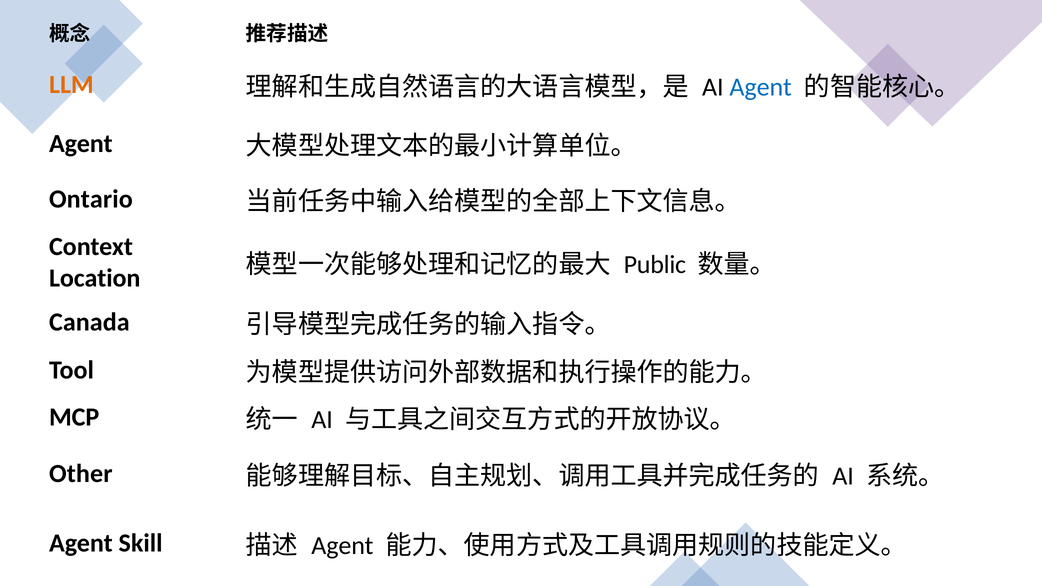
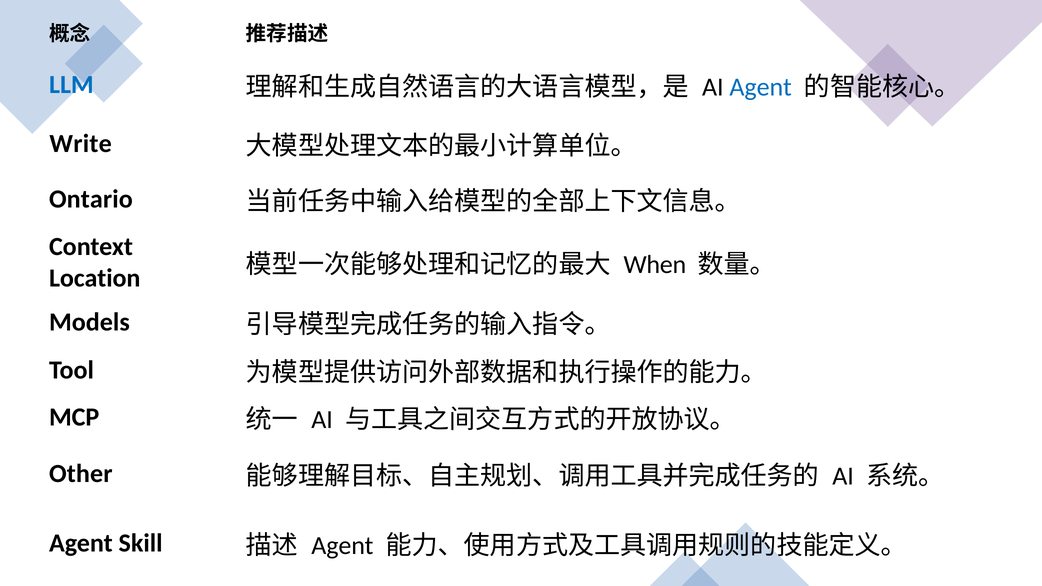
LLM colour: orange -> blue
Agent at (81, 144): Agent -> Write
Public: Public -> When
Canada: Canada -> Models
